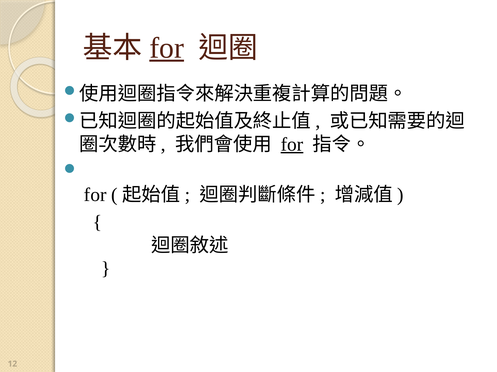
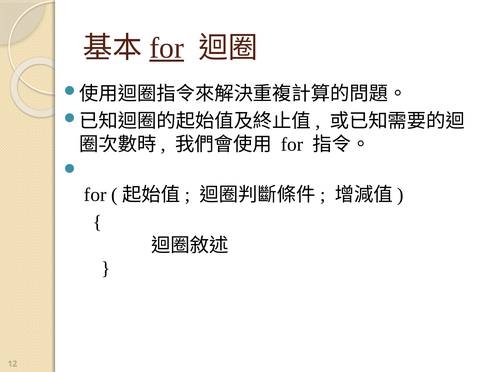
for at (292, 145) underline: present -> none
